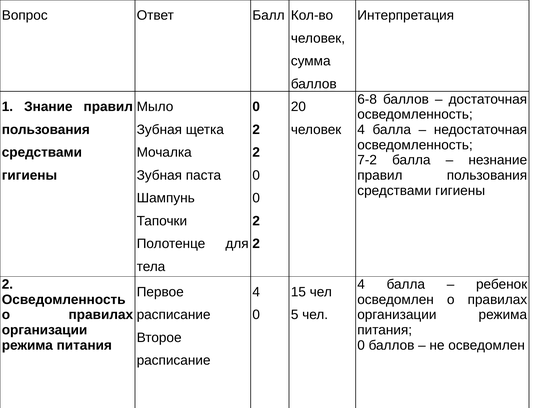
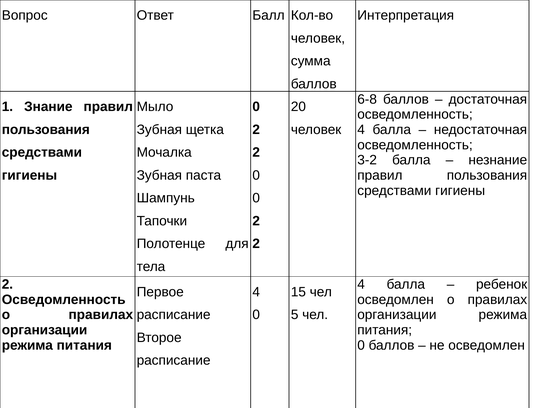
7-2: 7-2 -> 3-2
